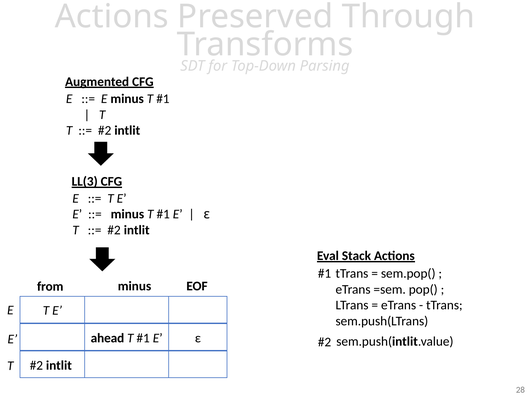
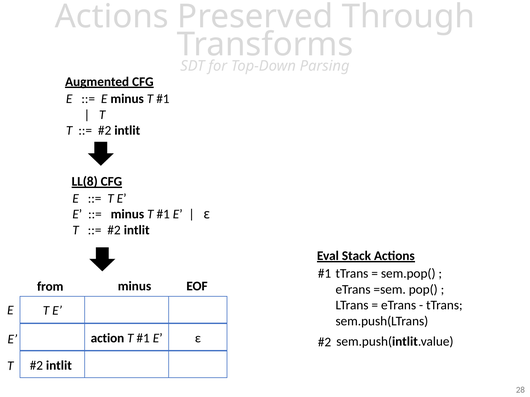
LL(3: LL(3 -> LL(8
ahead: ahead -> action
